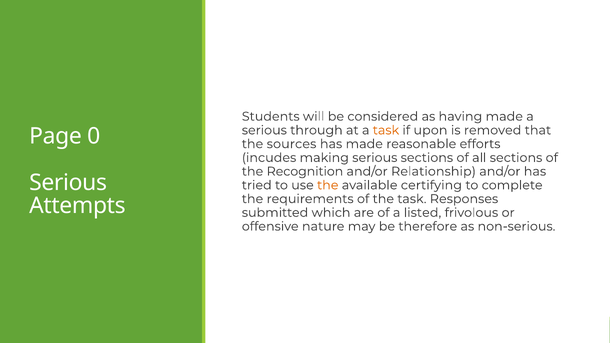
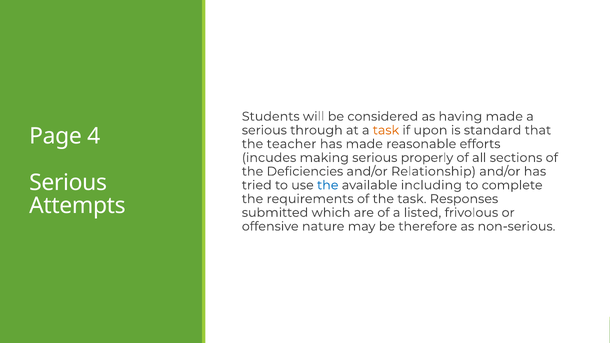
removed: removed -> standard
0: 0 -> 4
sources: sources -> teacher
serious sections: sections -> properly
Recognition: Recognition -> Deficiencies
the at (328, 185) colour: orange -> blue
certifying: certifying -> including
